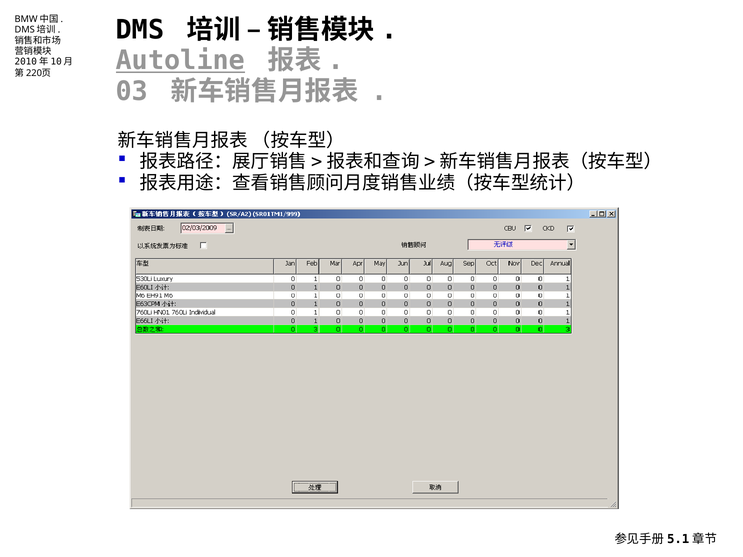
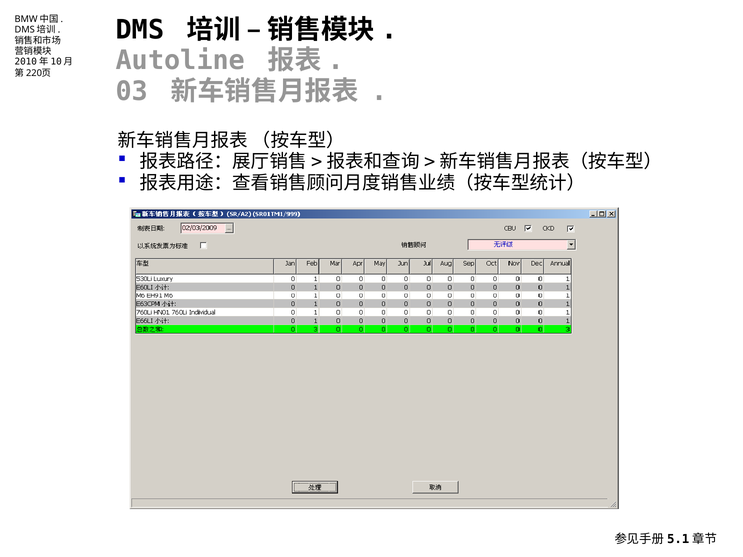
Autoline underline: present -> none
